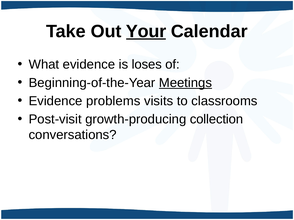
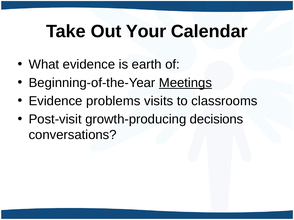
Your underline: present -> none
loses: loses -> earth
collection: collection -> decisions
